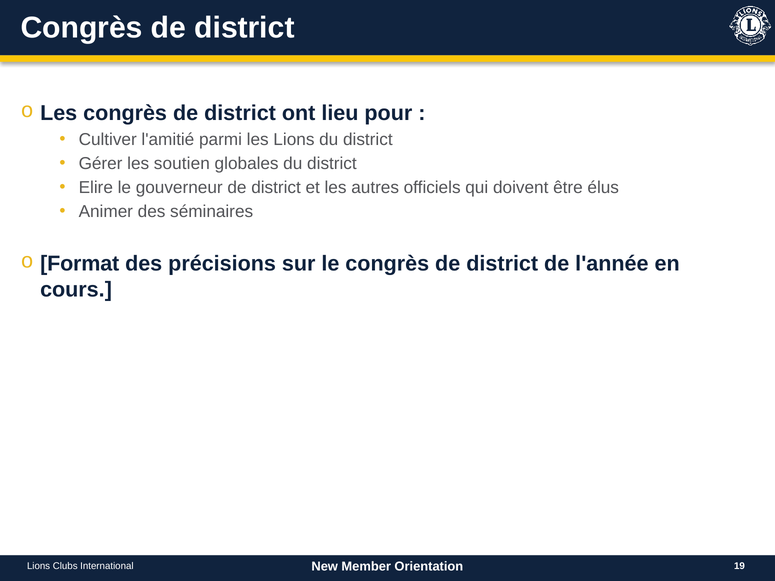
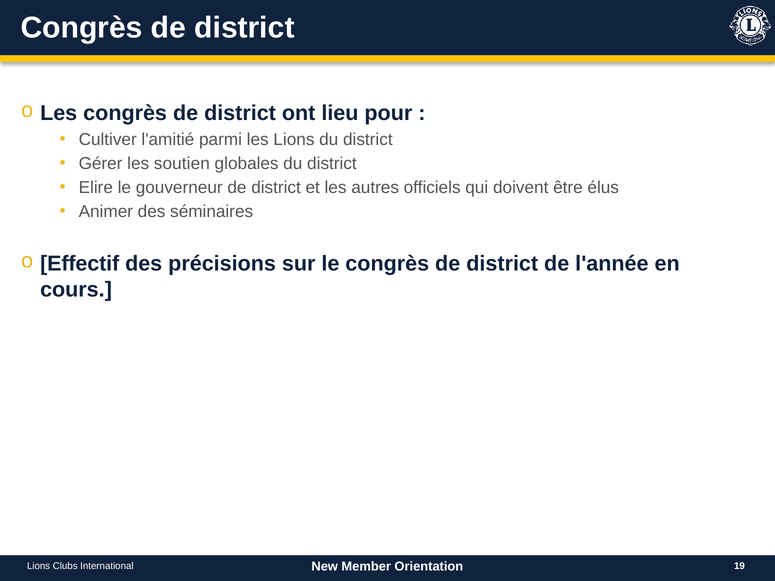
Format: Format -> Effectif
